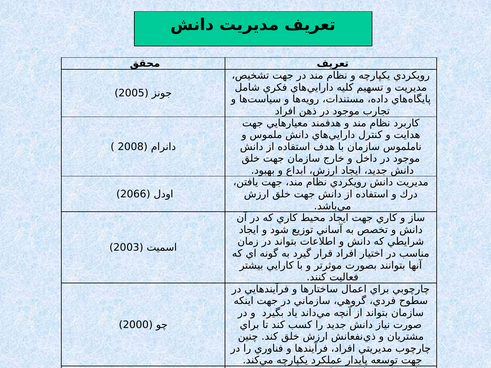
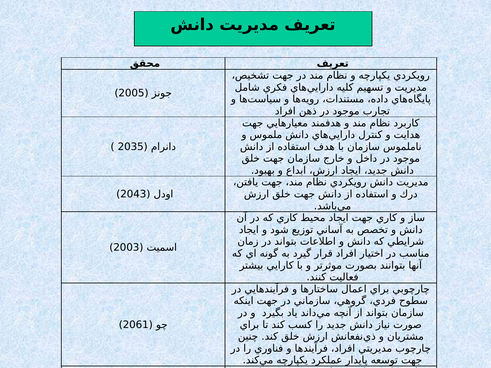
2008: 2008 -> 2035
2066: 2066 -> 2043
2000: 2000 -> 2061
